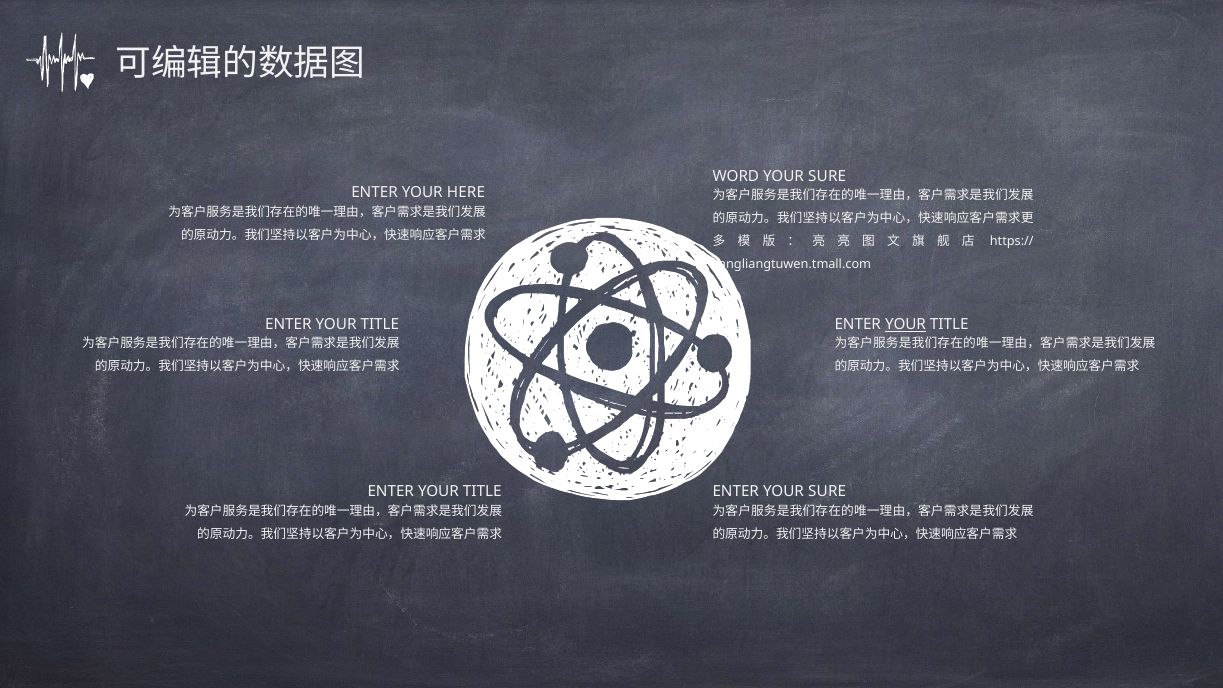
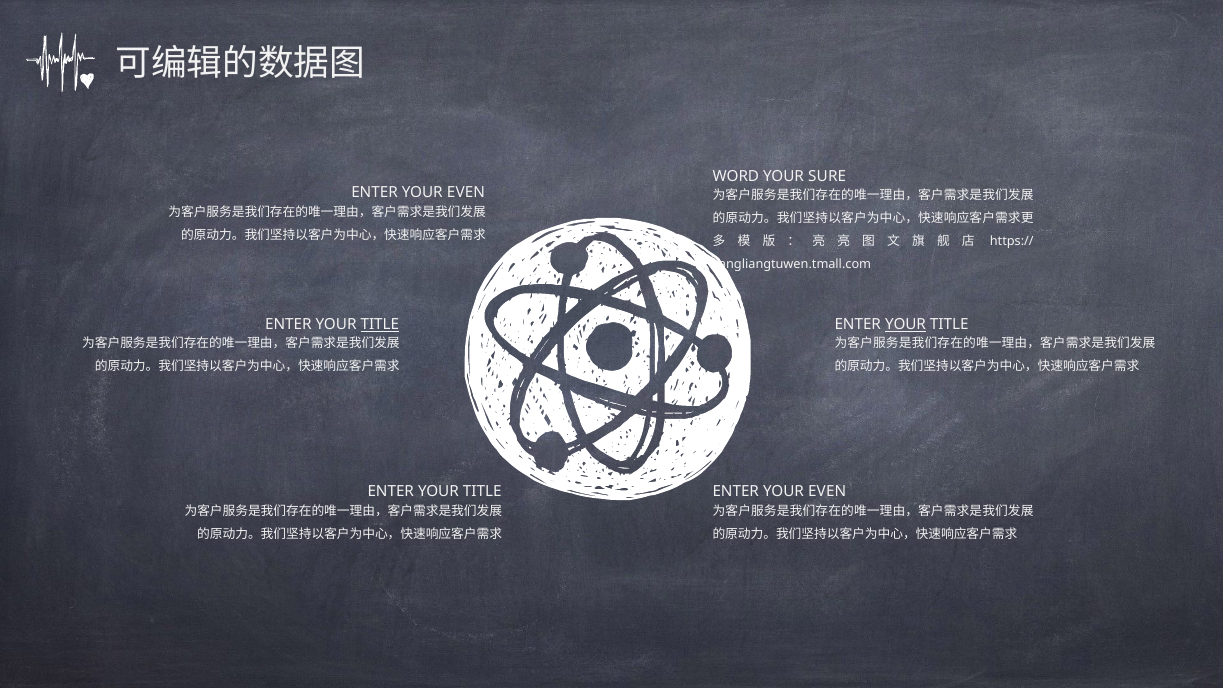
HERE at (466, 193): HERE -> EVEN
TITLE at (380, 324) underline: none -> present
SURE at (827, 492): SURE -> EVEN
